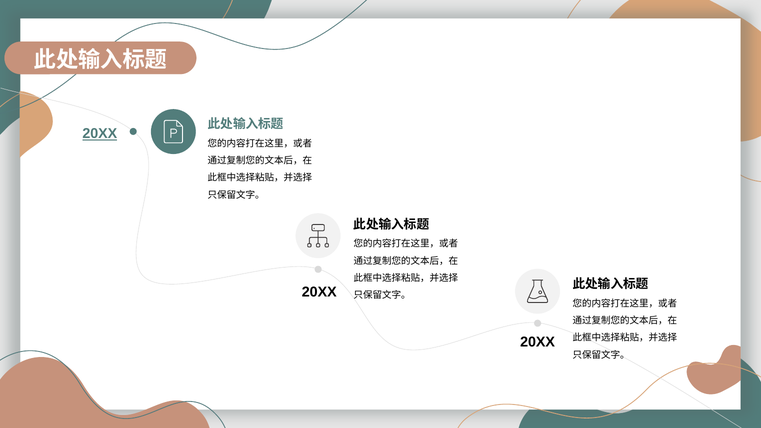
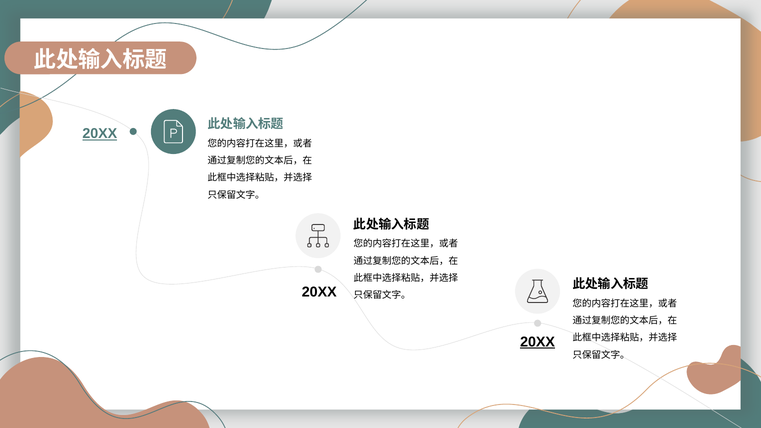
20XX at (538, 342) underline: none -> present
